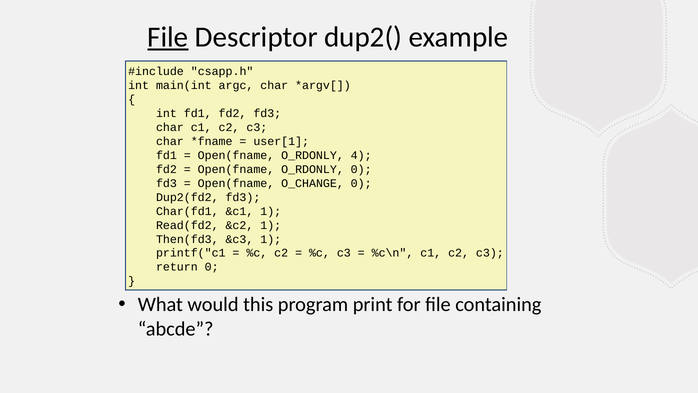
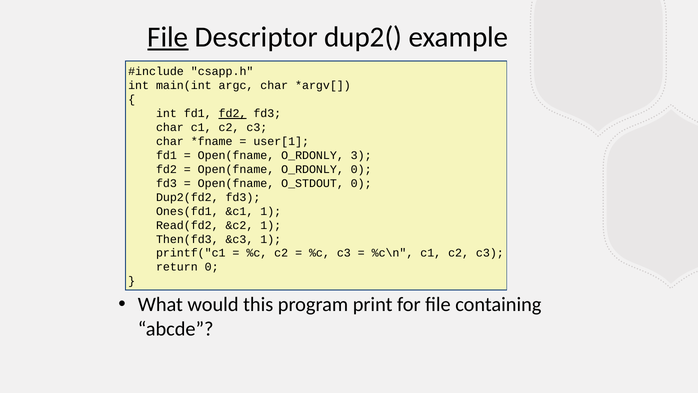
fd2 at (233, 113) underline: none -> present
4: 4 -> 3
O_CHANGE: O_CHANGE -> O_STDOUT
Char(fd1: Char(fd1 -> Ones(fd1
